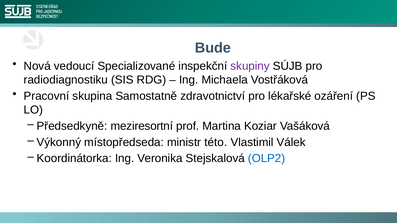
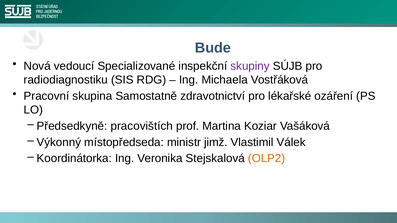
meziresortní: meziresortní -> pracovištích
této: této -> jimž
OLP2 colour: blue -> orange
